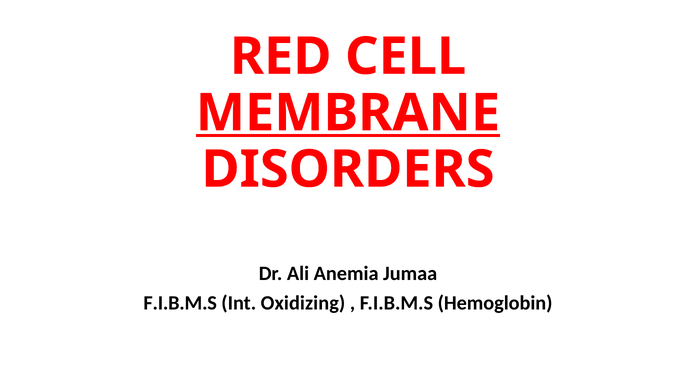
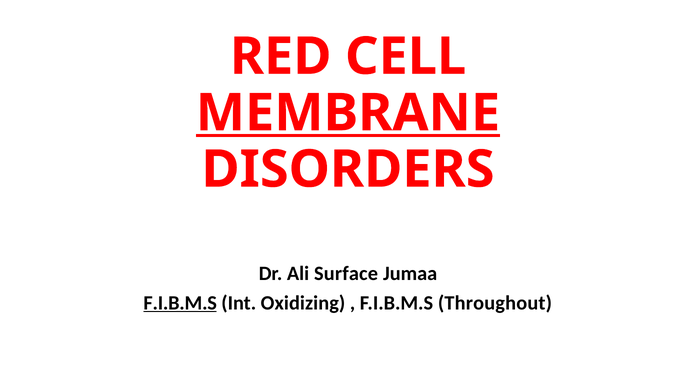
Anemia: Anemia -> Surface
F.I.B.M.S at (180, 302) underline: none -> present
Hemoglobin: Hemoglobin -> Throughout
